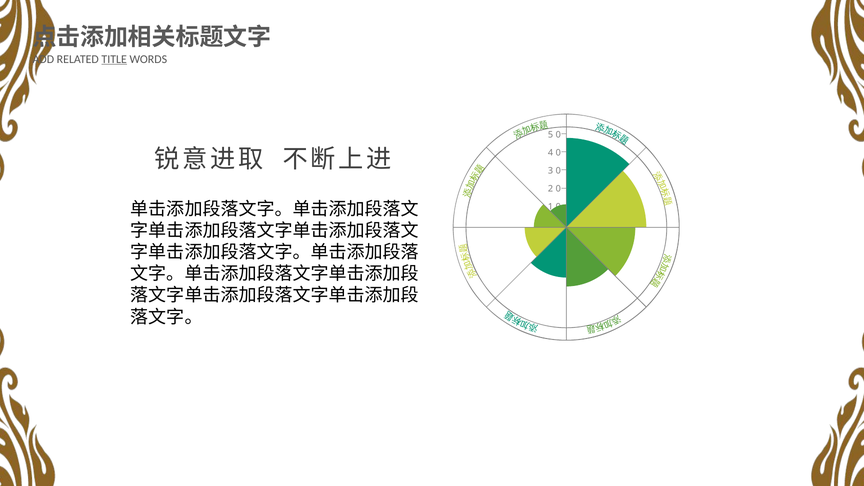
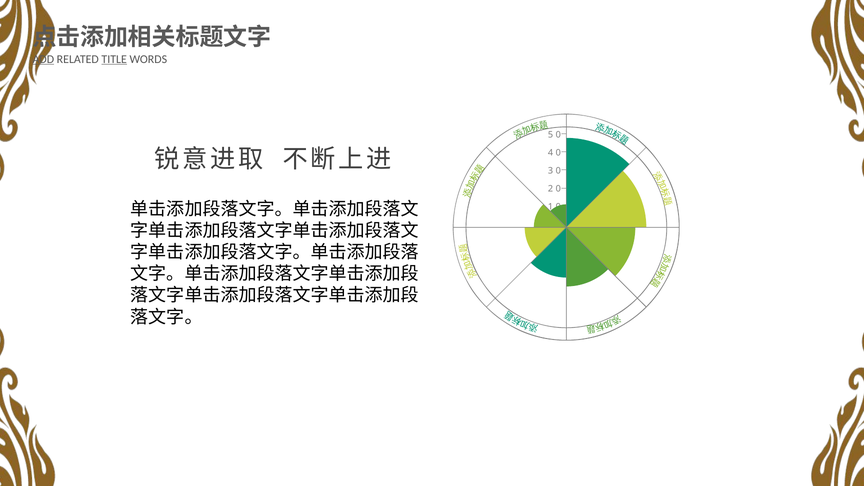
ADD underline: none -> present
